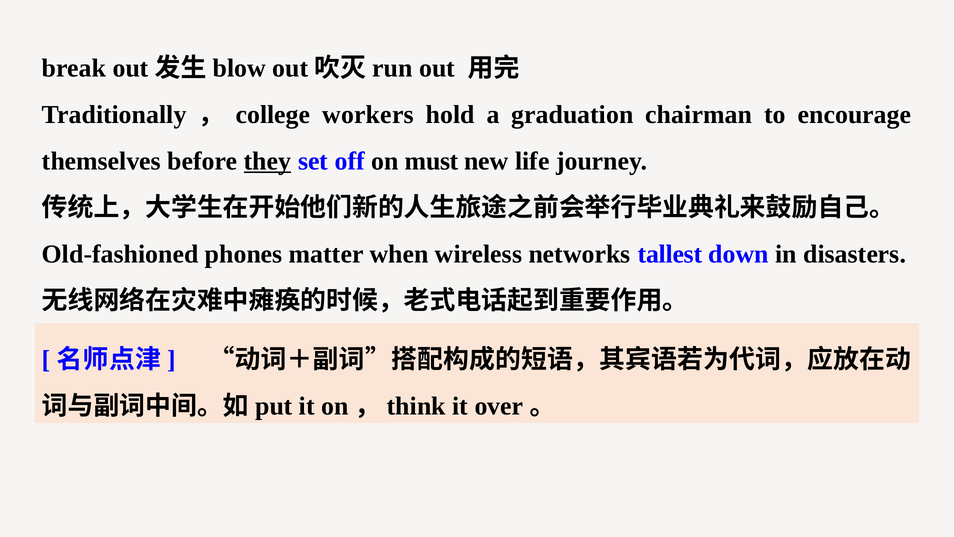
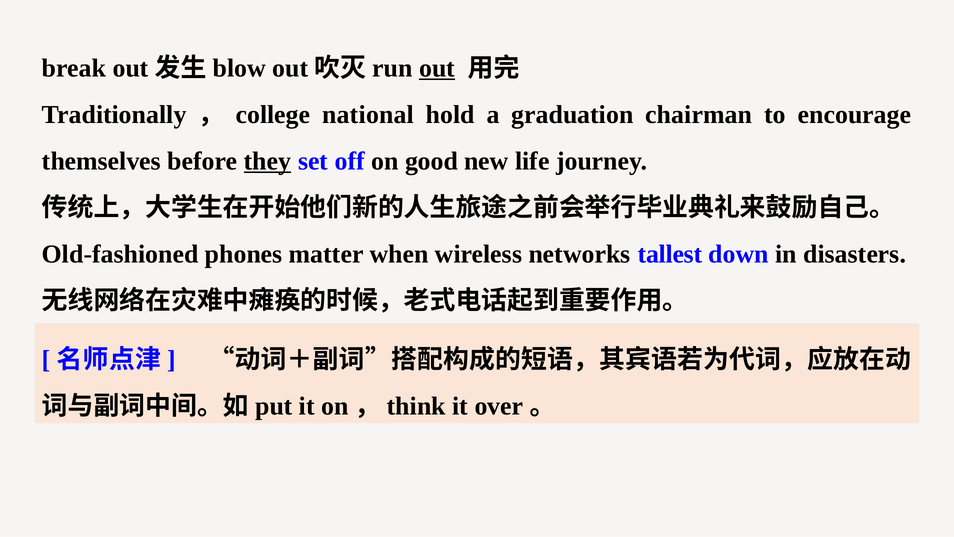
out underline: none -> present
workers: workers -> national
must: must -> good
